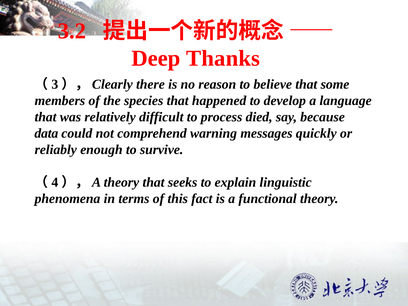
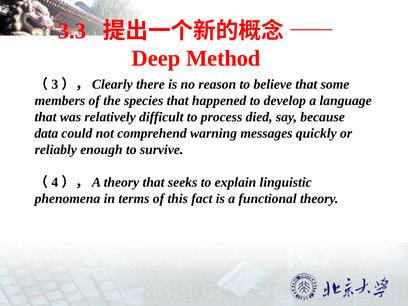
3.2: 3.2 -> 3.3
Thanks: Thanks -> Method
